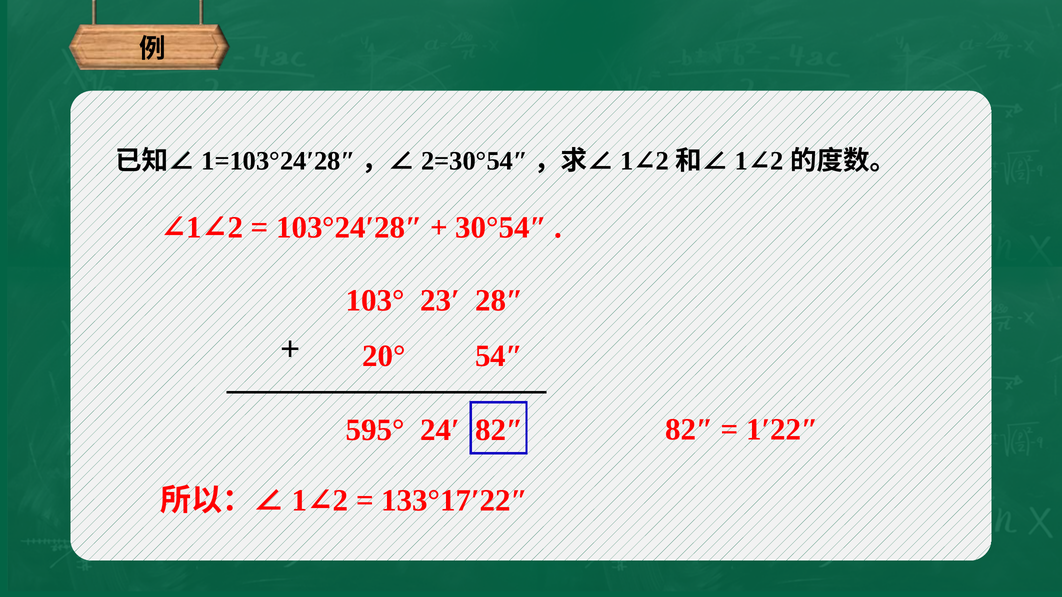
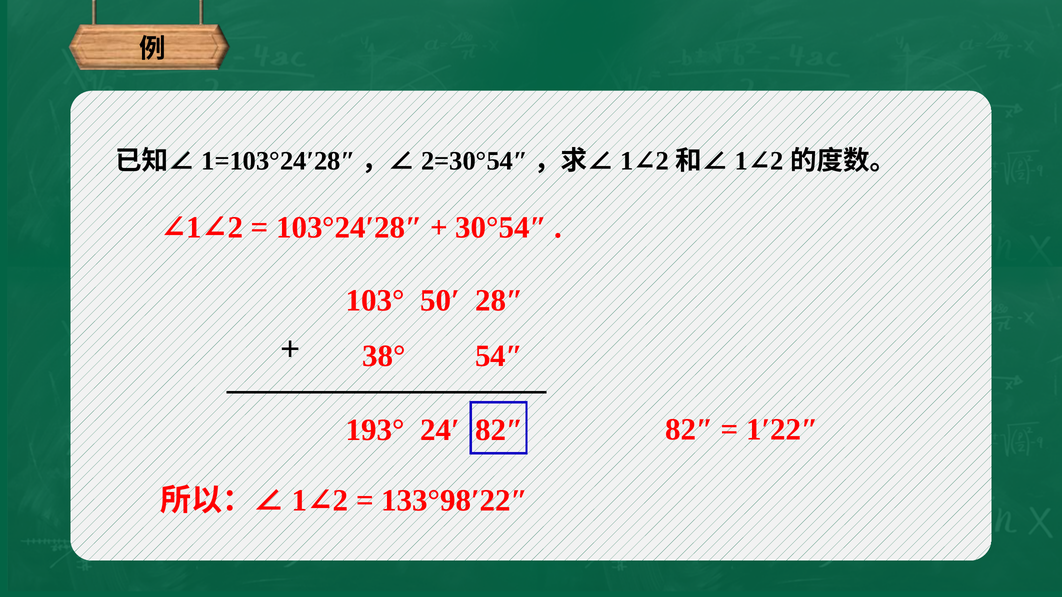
23′: 23′ -> 50′
20°: 20° -> 38°
595°: 595° -> 193°
133°17′22″: 133°17′22″ -> 133°98′22″
